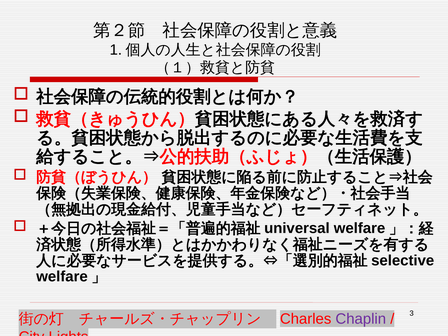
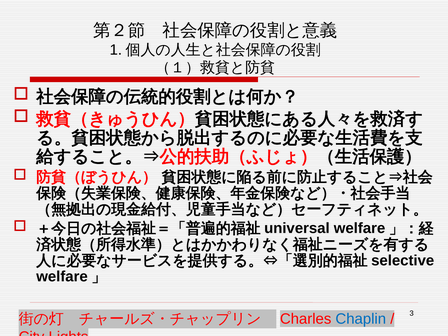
Chaplin colour: purple -> blue
